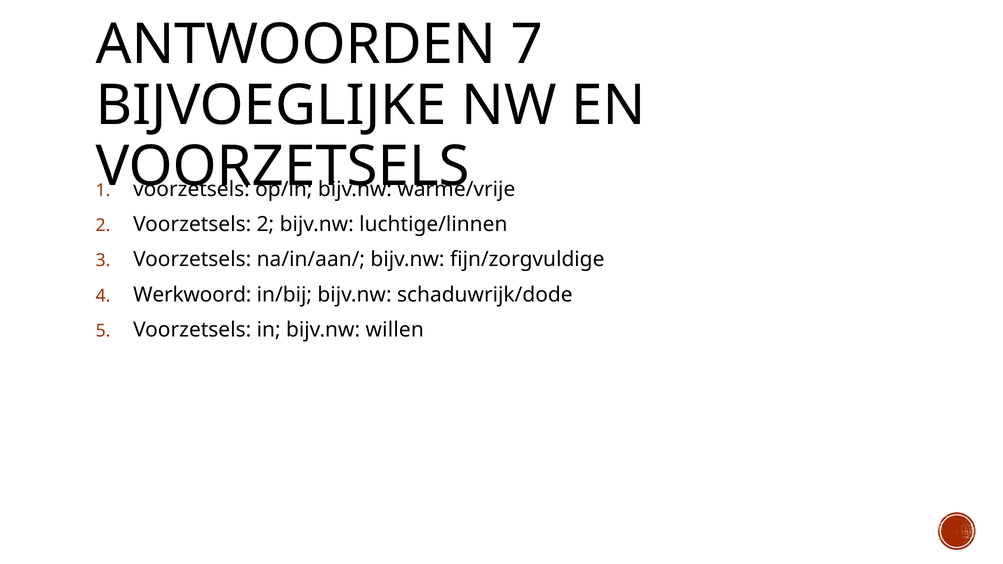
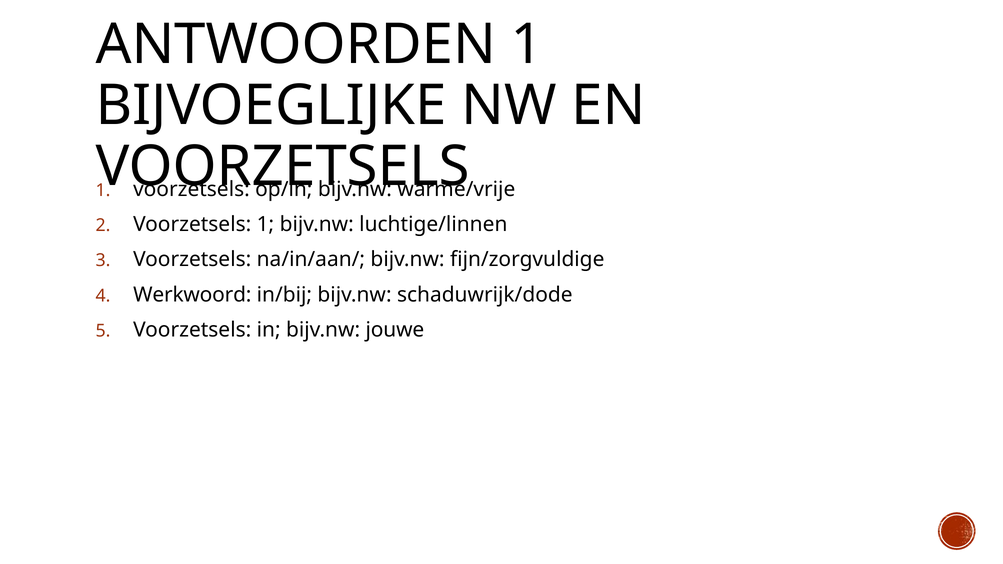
ANTWOORDEN 7: 7 -> 1
2 at (265, 225): 2 -> 1
willen: willen -> jouwe
